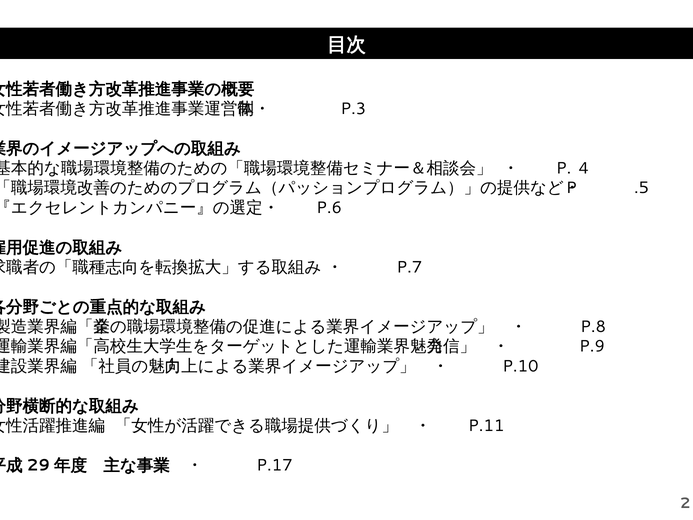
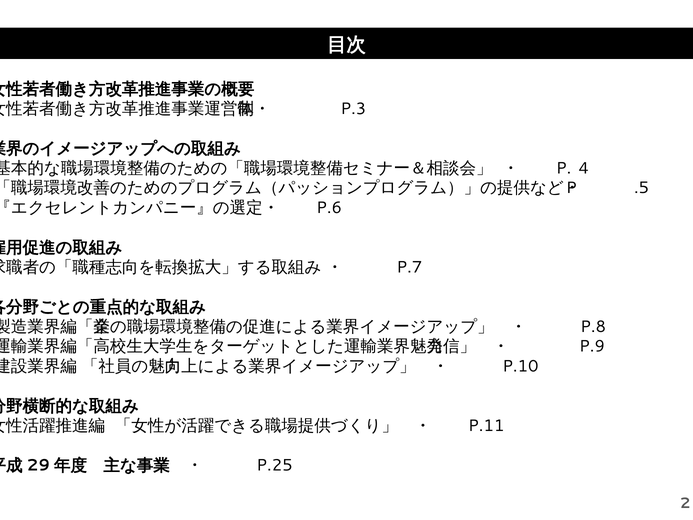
P.17: P.17 -> P.25
